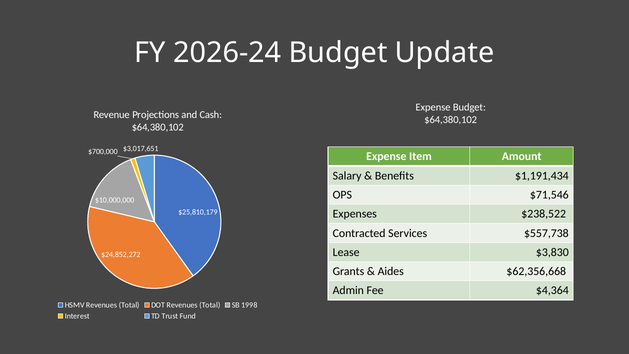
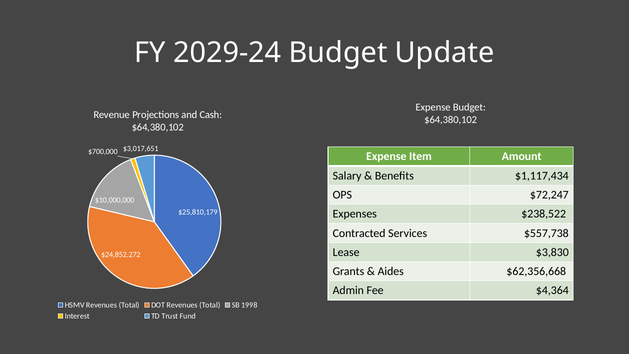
2026-24: 2026-24 -> 2029-24
$1,191,434: $1,191,434 -> $1,117,434
$71,546: $71,546 -> $72,247
